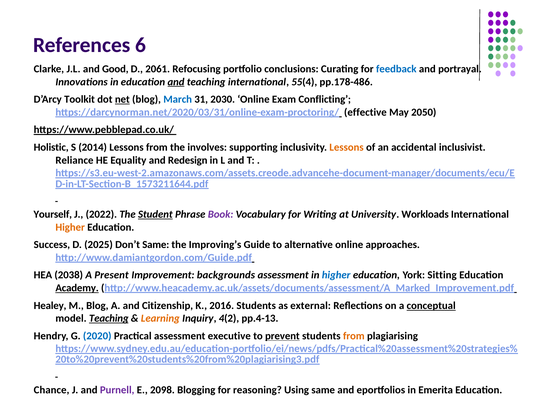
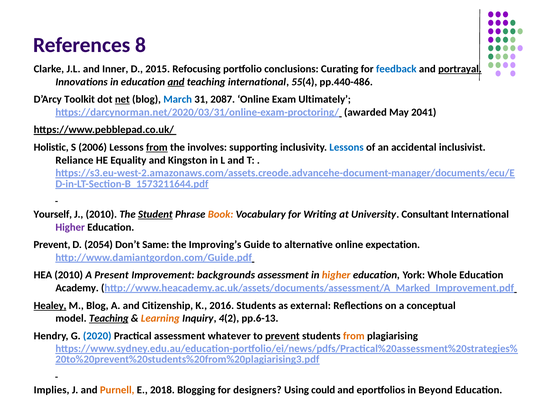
6: 6 -> 8
Good: Good -> Inner
2061: 2061 -> 2015
portrayal underline: none -> present
pp.178-486: pp.178-486 -> pp.440-486
2030: 2030 -> 2087
Conflicting: Conflicting -> Ultimately
effective: effective -> awarded
2050: 2050 -> 2041
2014: 2014 -> 2006
from at (157, 147) underline: none -> present
Lessons at (347, 147) colour: orange -> blue
Redesign: Redesign -> Kingston
J 2022: 2022 -> 2010
Book colour: purple -> orange
Workloads: Workloads -> Consultant
Higher at (70, 227) colour: orange -> purple
Success at (52, 245): Success -> Prevent
2025: 2025 -> 2054
approaches: approaches -> expectation
HEA 2038: 2038 -> 2010
higher at (336, 275) colour: blue -> orange
Sitting: Sitting -> Whole
Academy underline: present -> none
Healey underline: none -> present
conceptual underline: present -> none
pp.4-13: pp.4-13 -> pp.6-13
executive: executive -> whatever
Chance: Chance -> Implies
Purnell colour: purple -> orange
2098: 2098 -> 2018
reasoning: reasoning -> designers
Using same: same -> could
Emerita: Emerita -> Beyond
